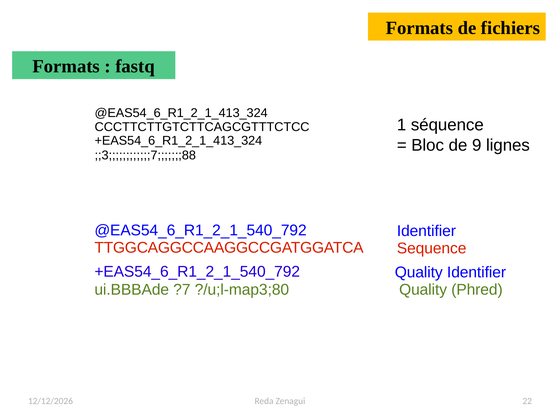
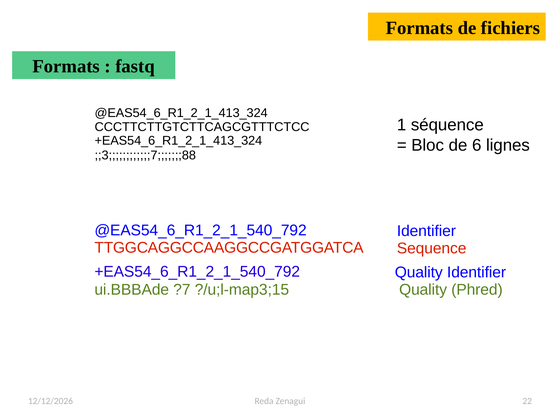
9: 9 -> 6
?/u;l-map3;80: ?/u;l-map3;80 -> ?/u;l-map3;15
